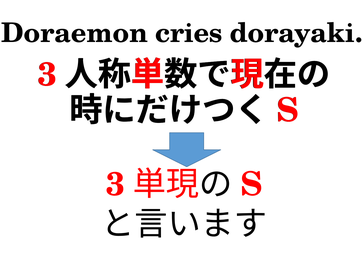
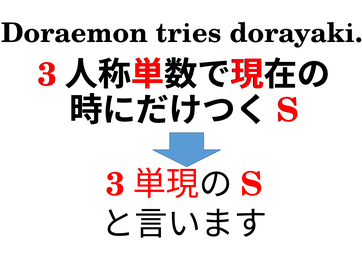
cries: cries -> tries
